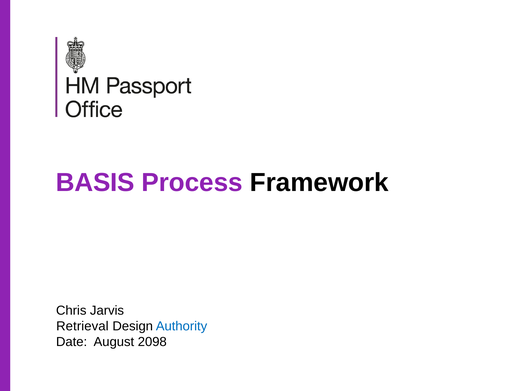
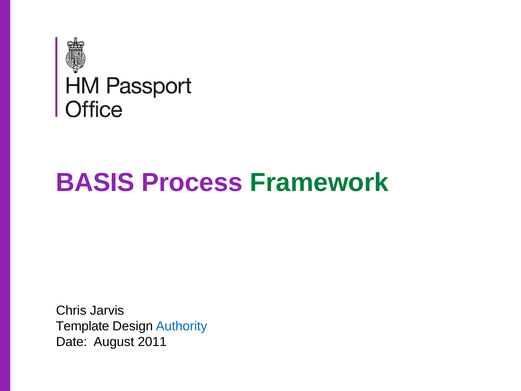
Framework colour: black -> green
Retrieval: Retrieval -> Template
2098: 2098 -> 2011
